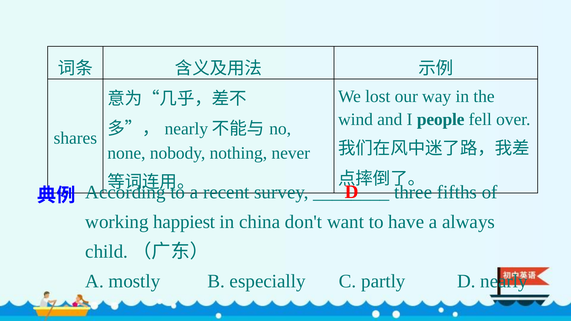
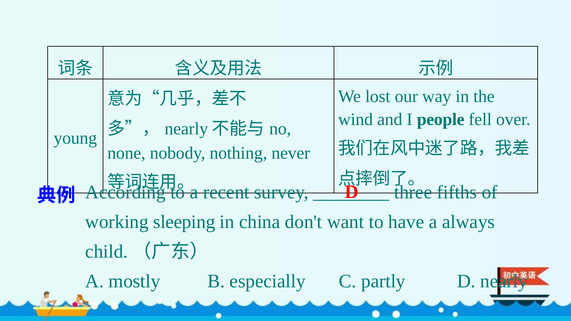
shares: shares -> young
happiest: happiest -> sleeping
